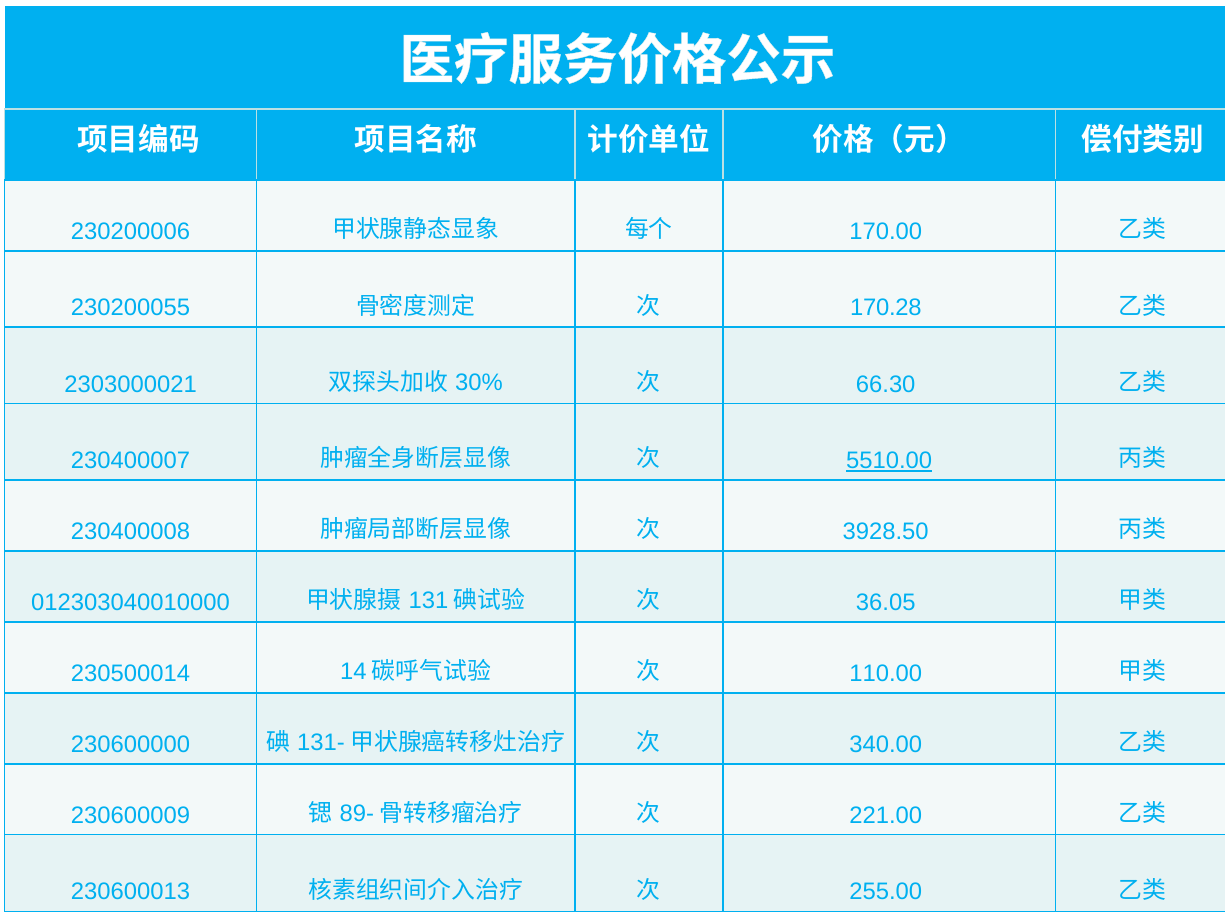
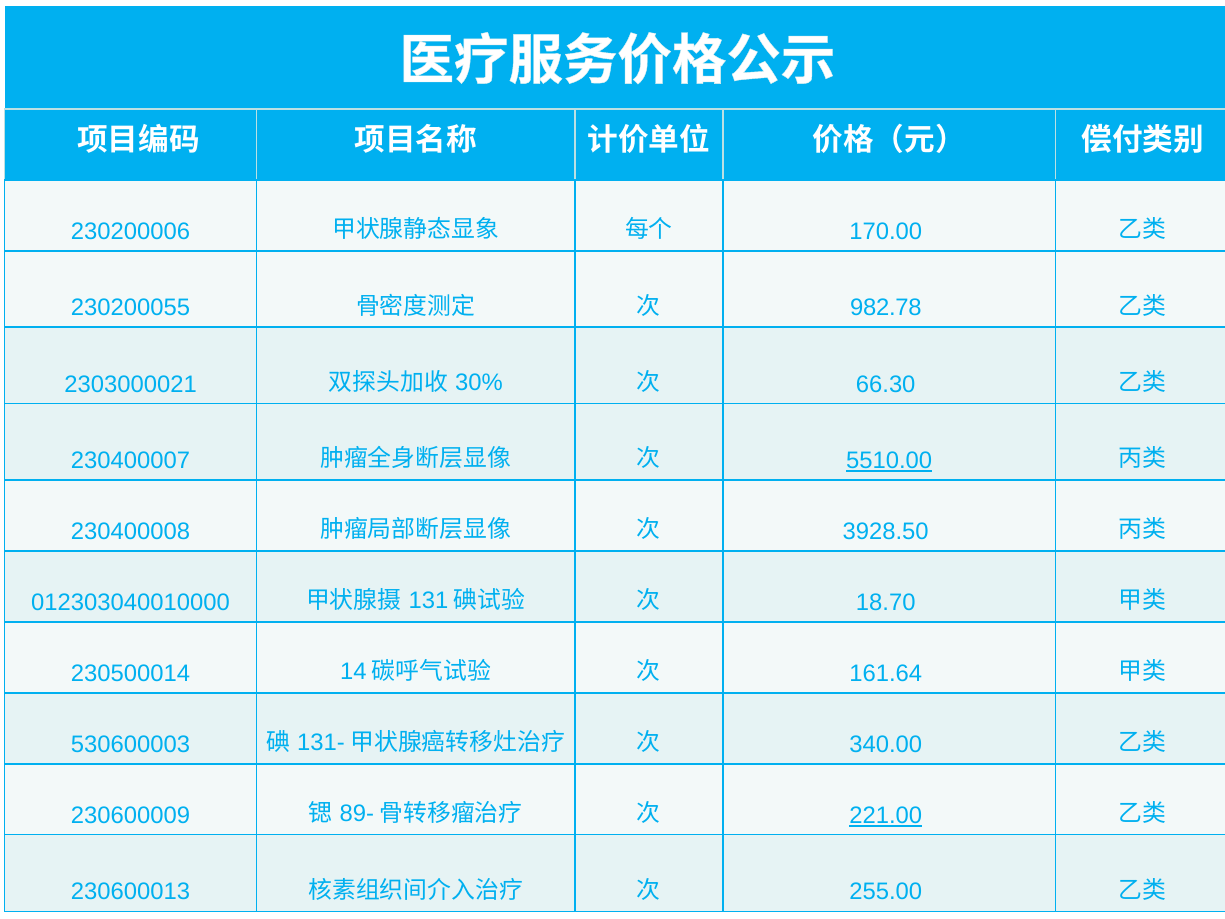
170.28: 170.28 -> 982.78
36.05: 36.05 -> 18.70
110.00: 110.00 -> 161.64
230600000: 230600000 -> 530600003
221.00 underline: none -> present
